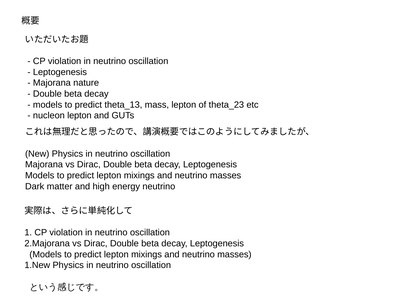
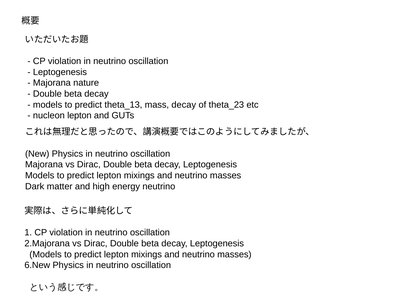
mass lepton: lepton -> decay
1.New: 1.New -> 6.New
